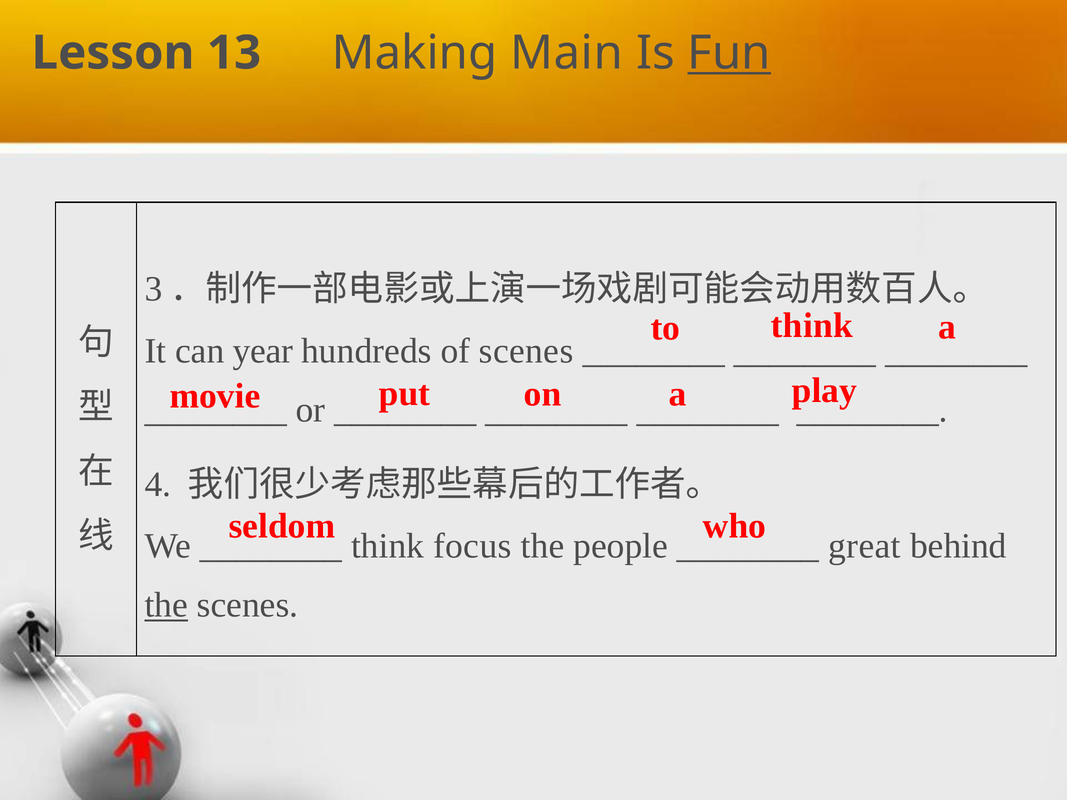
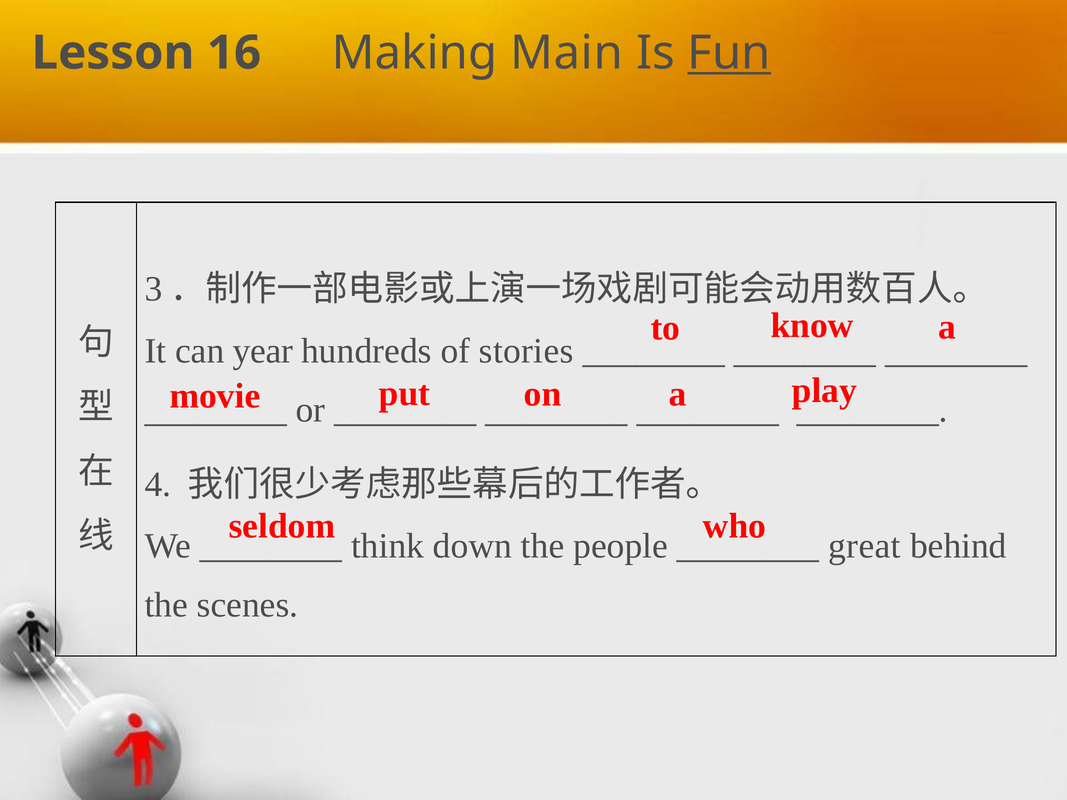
13: 13 -> 16
think at (812, 325): think -> know
of scenes: scenes -> stories
focus: focus -> down
the at (166, 605) underline: present -> none
